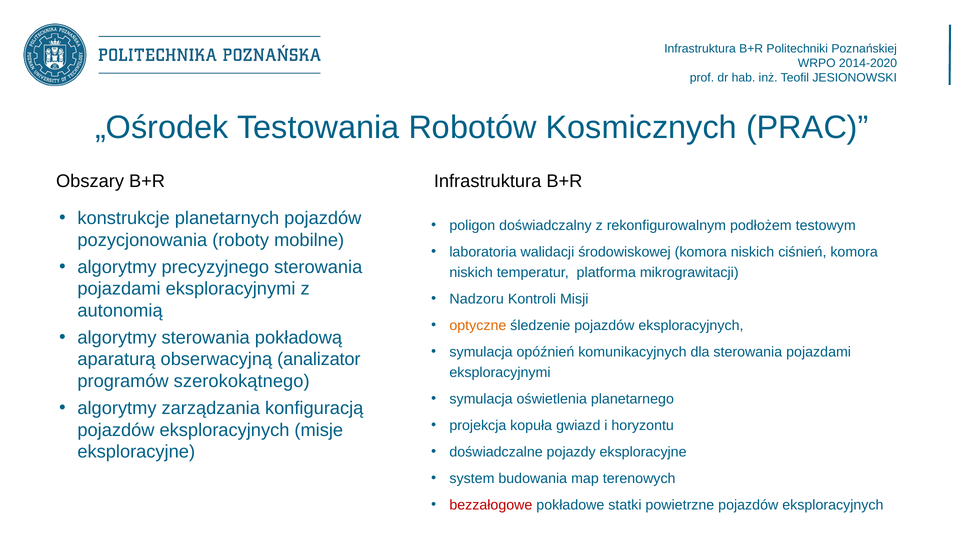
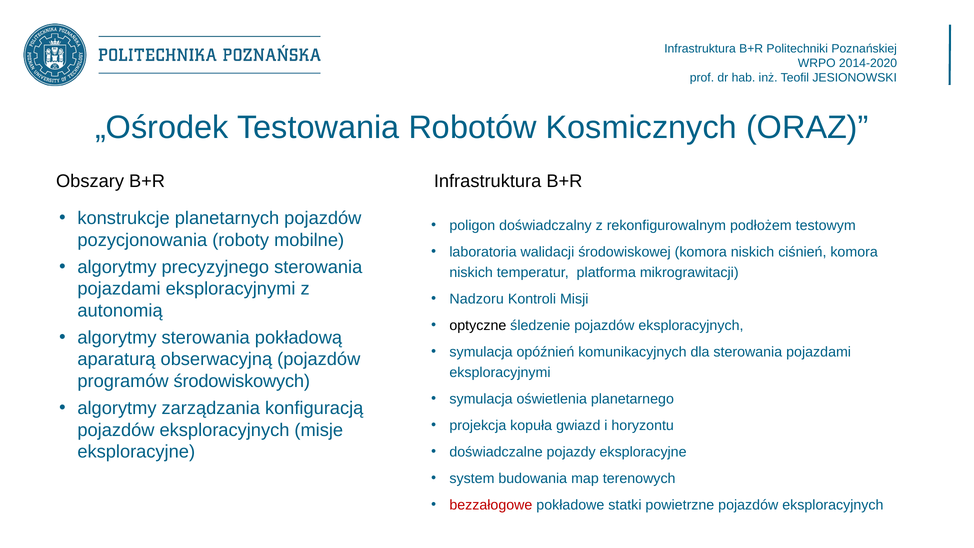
PRAC: PRAC -> ORAZ
optyczne colour: orange -> black
obserwacyjną analizator: analizator -> pojazdów
szerokokątnego: szerokokątnego -> środowiskowych
